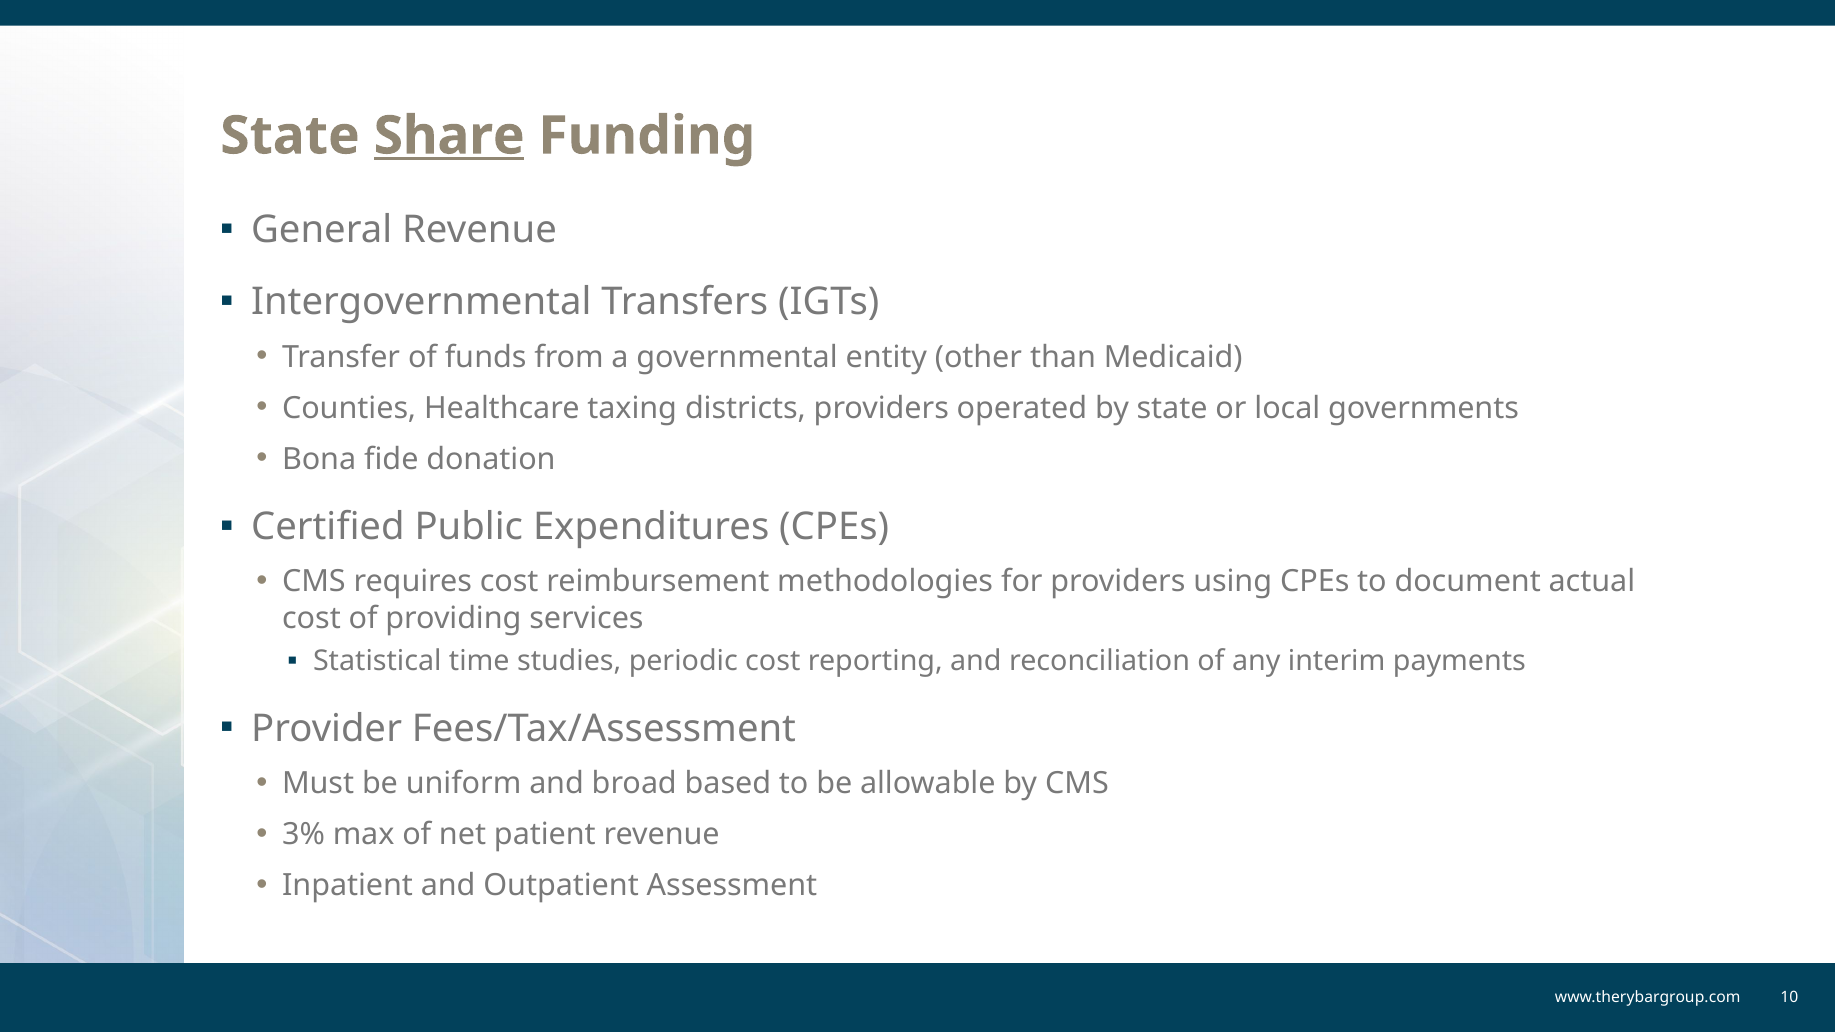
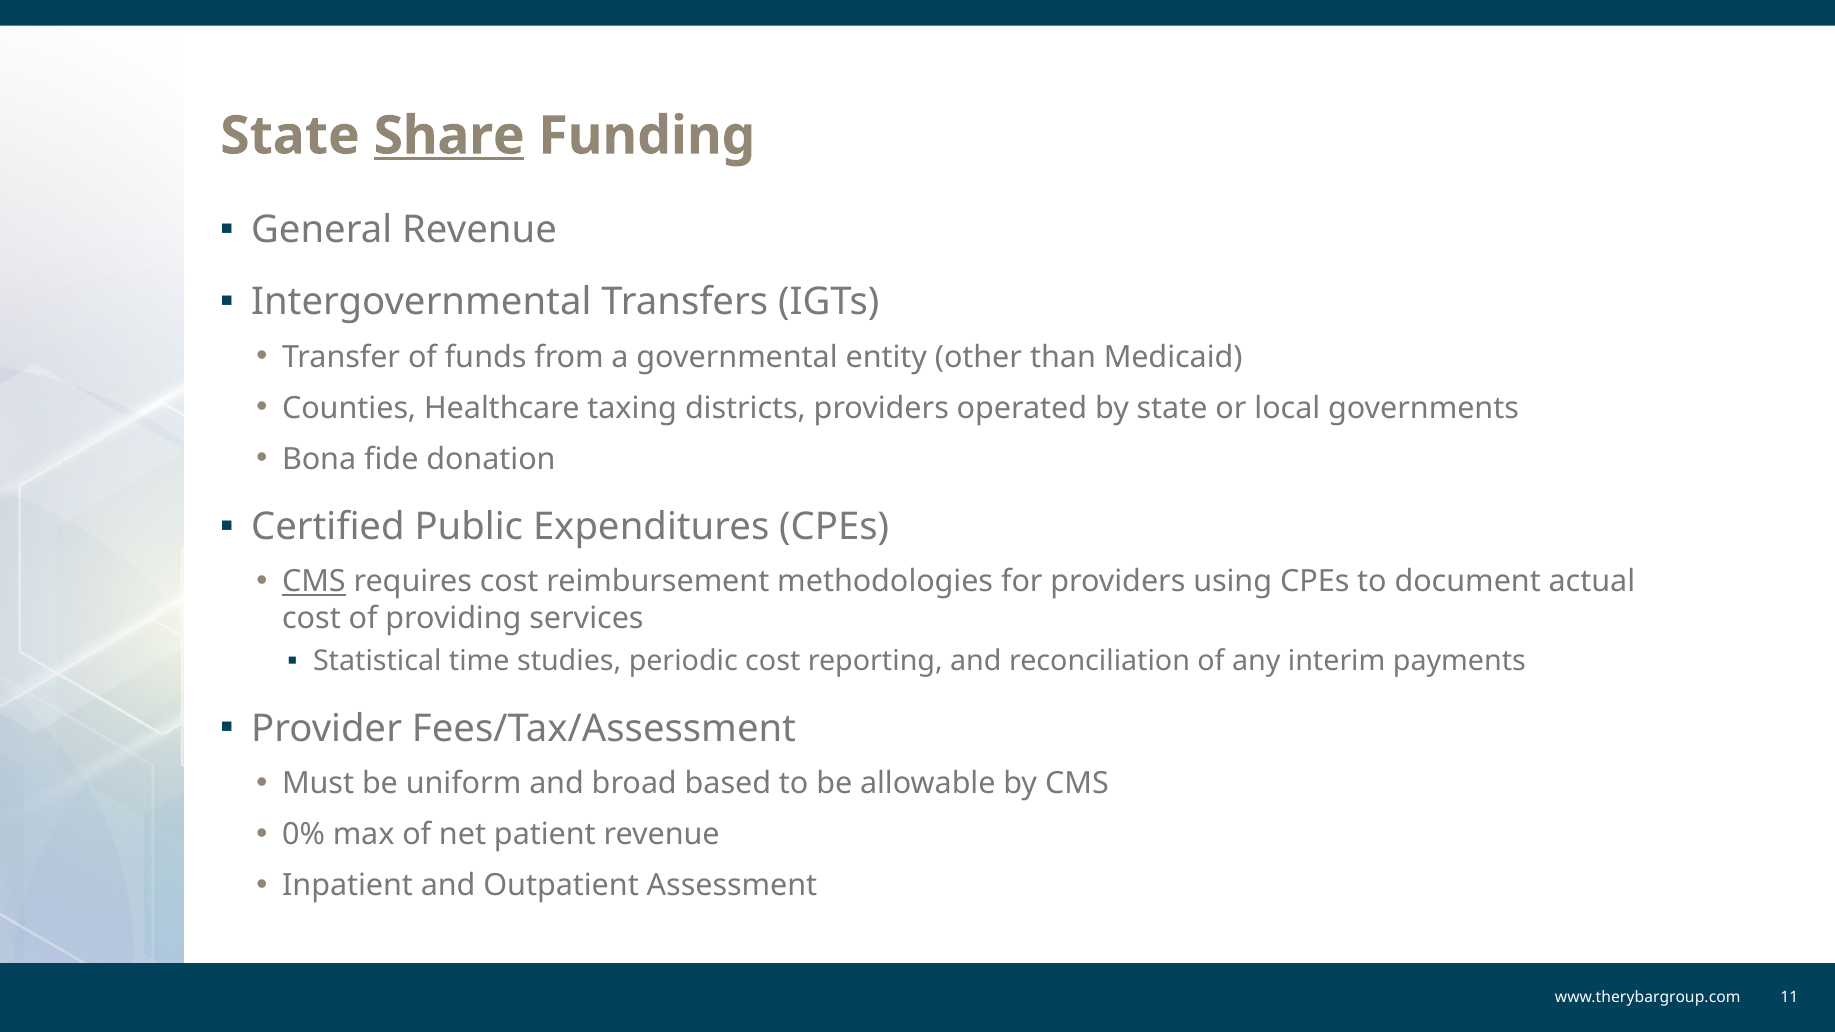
CMS at (314, 582) underline: none -> present
3%: 3% -> 0%
10: 10 -> 11
